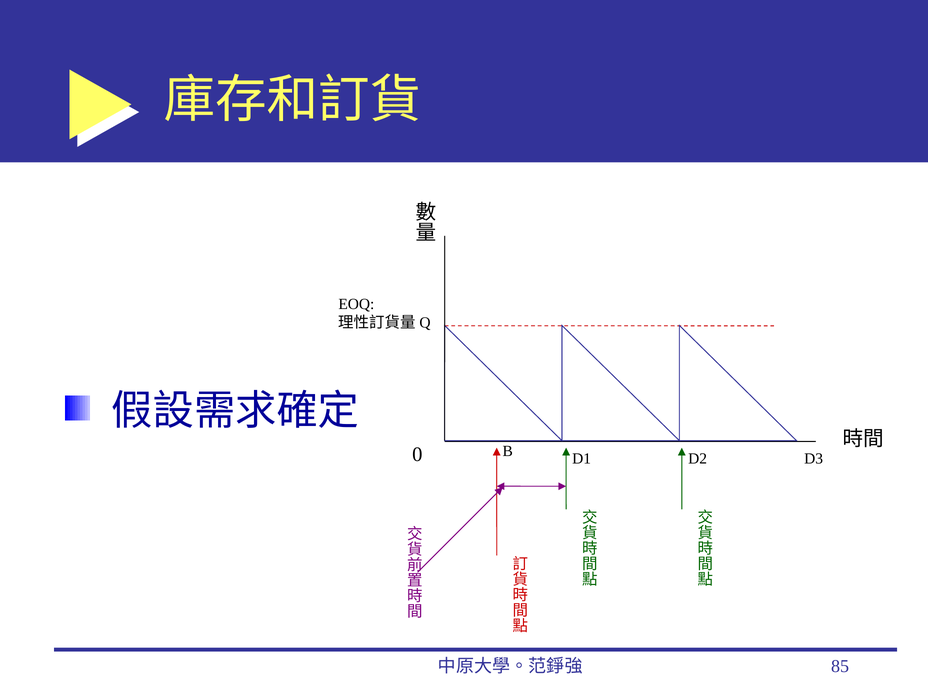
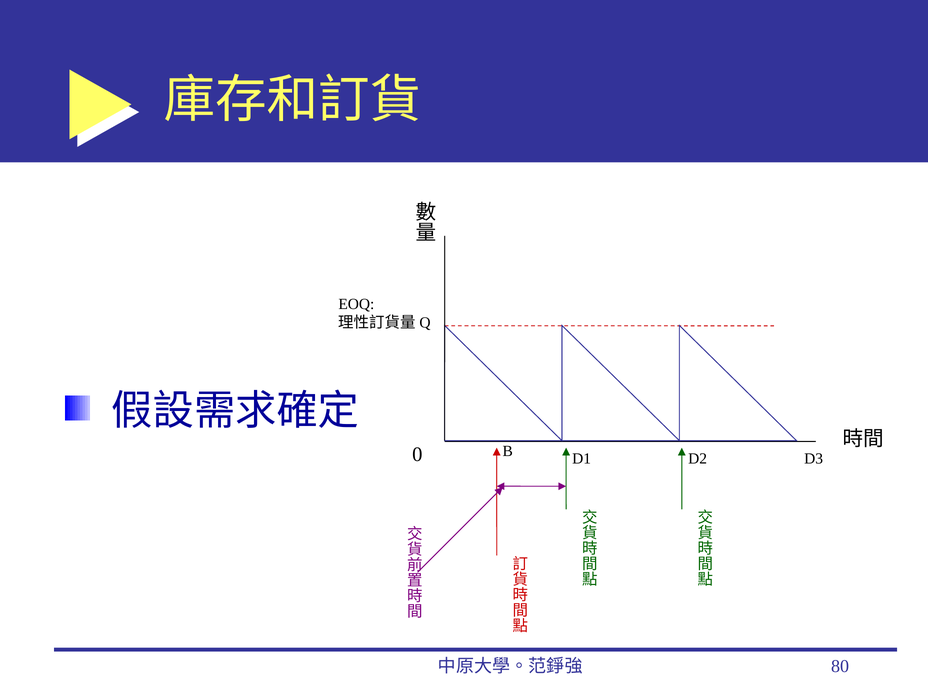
85: 85 -> 80
